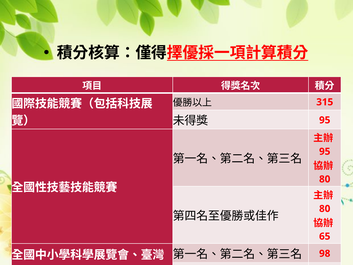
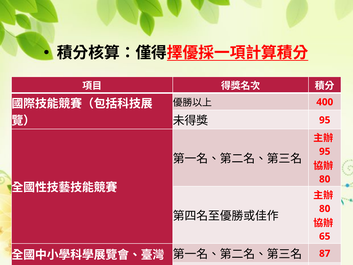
315: 315 -> 400
98: 98 -> 87
